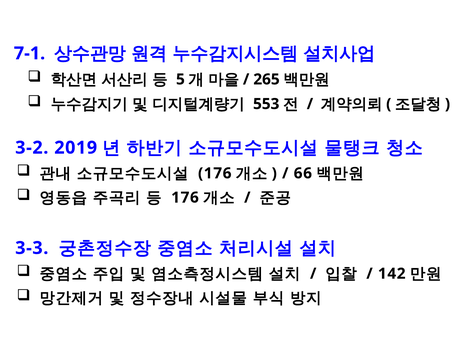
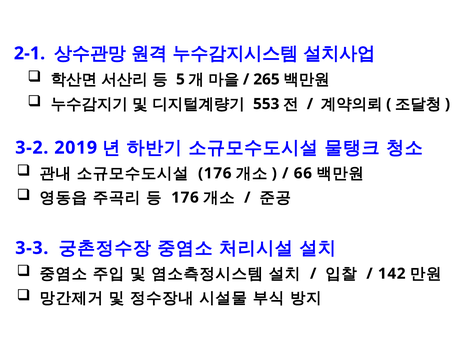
7-1: 7-1 -> 2-1
